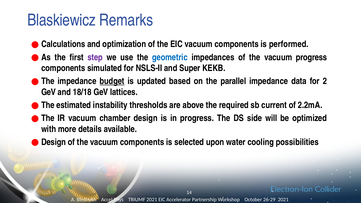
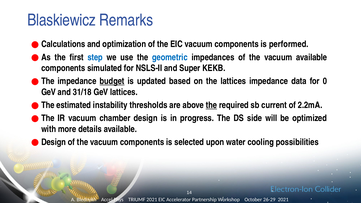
step colour: purple -> blue
vacuum progress: progress -> available
the parallel: parallel -> lattices
2: 2 -> 0
18/18: 18/18 -> 31/18
the at (211, 105) underline: none -> present
